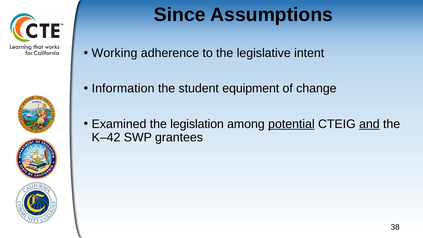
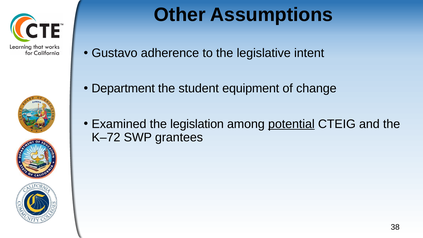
Since: Since -> Other
Working: Working -> Gustavo
Information: Information -> Department
and underline: present -> none
K–42: K–42 -> K–72
